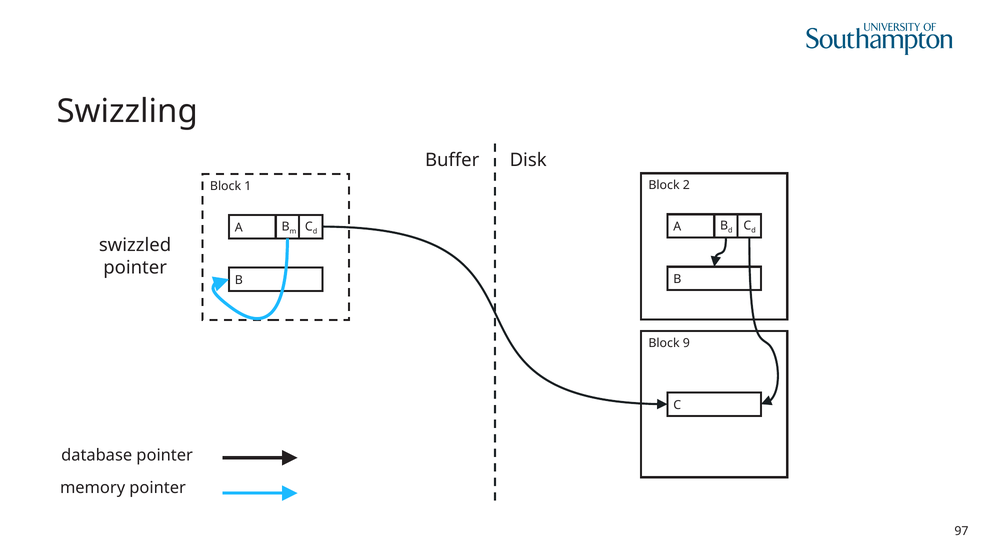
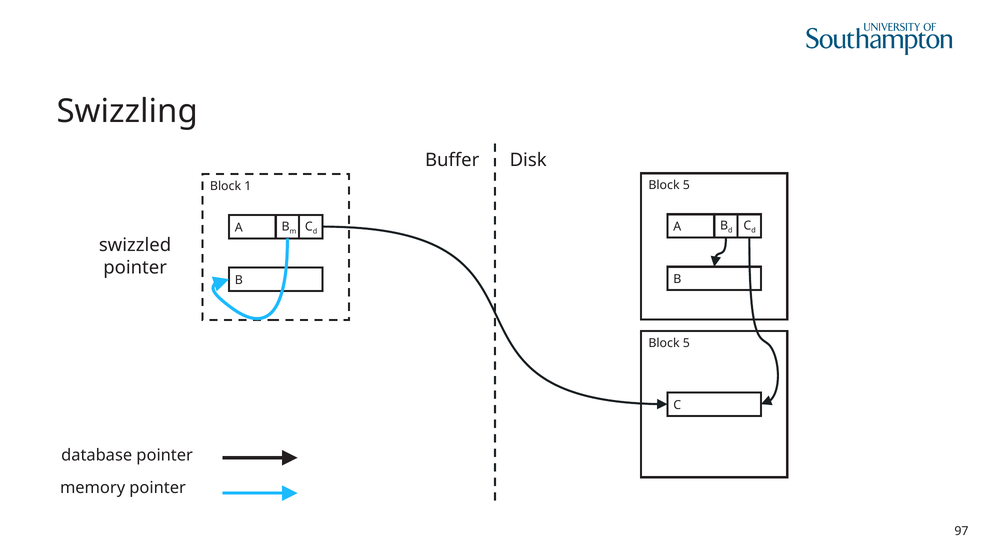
2 at (686, 185): 2 -> 5
9 at (686, 343): 9 -> 5
